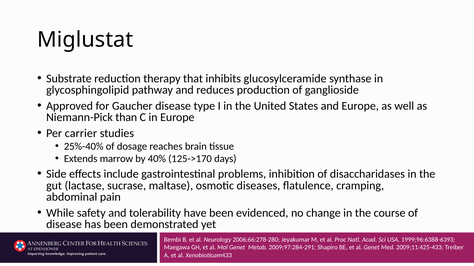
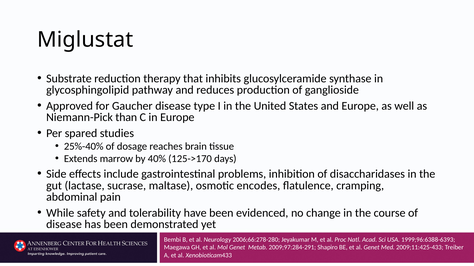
carrier: carrier -> spared
diseases: diseases -> encodes
